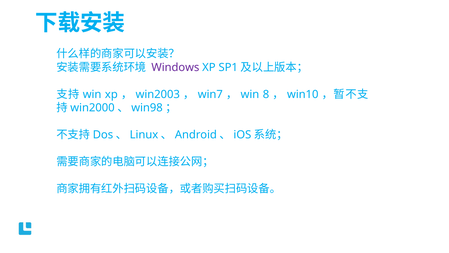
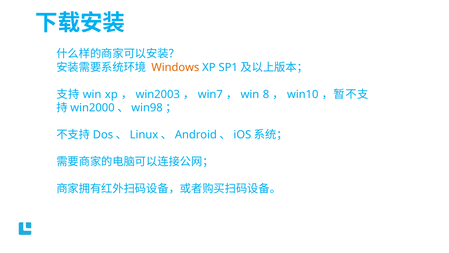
Windows colour: purple -> orange
